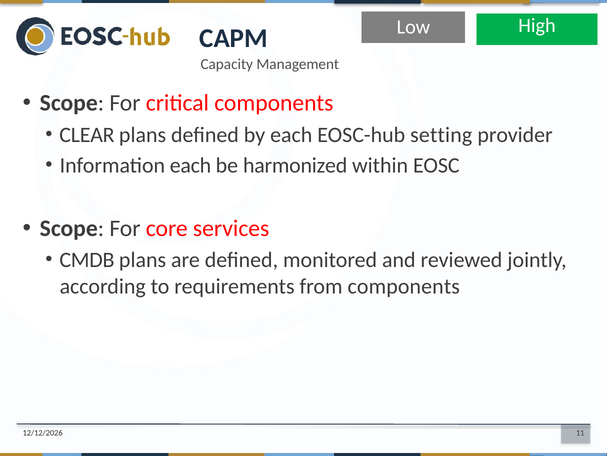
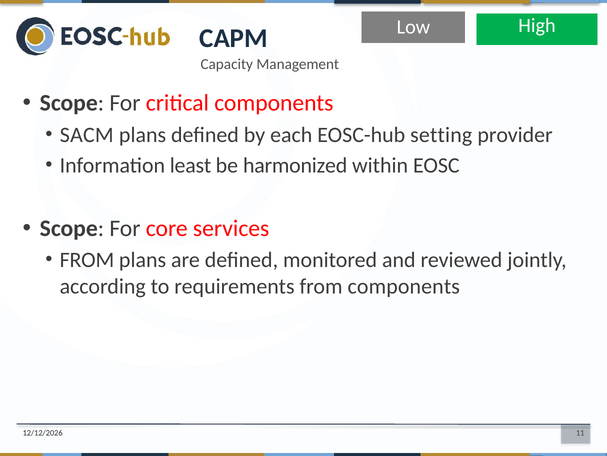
CLEAR: CLEAR -> SACM
Information each: each -> least
CMDB at (87, 260): CMDB -> FROM
